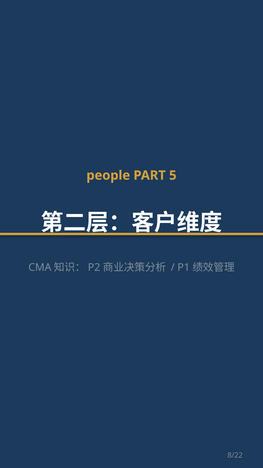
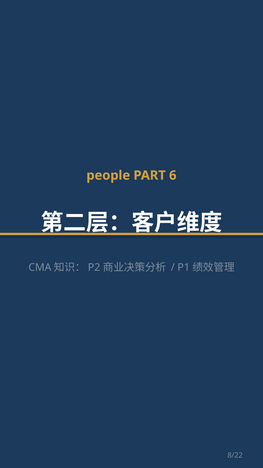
5: 5 -> 6
